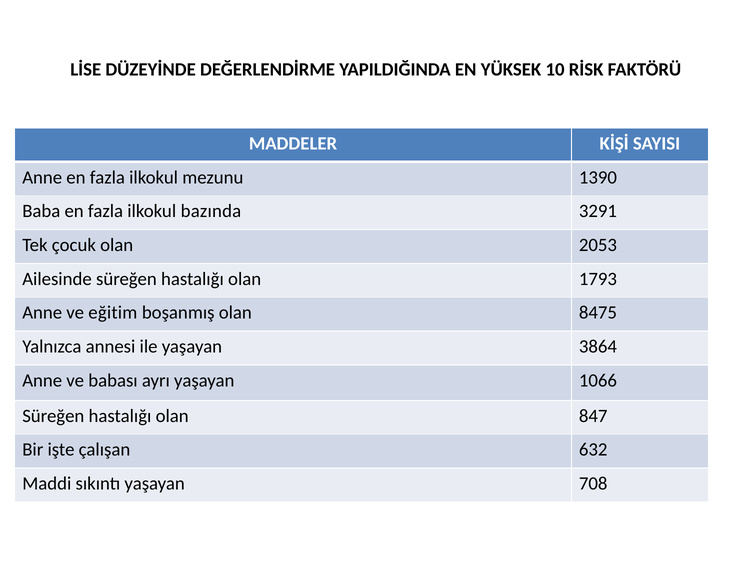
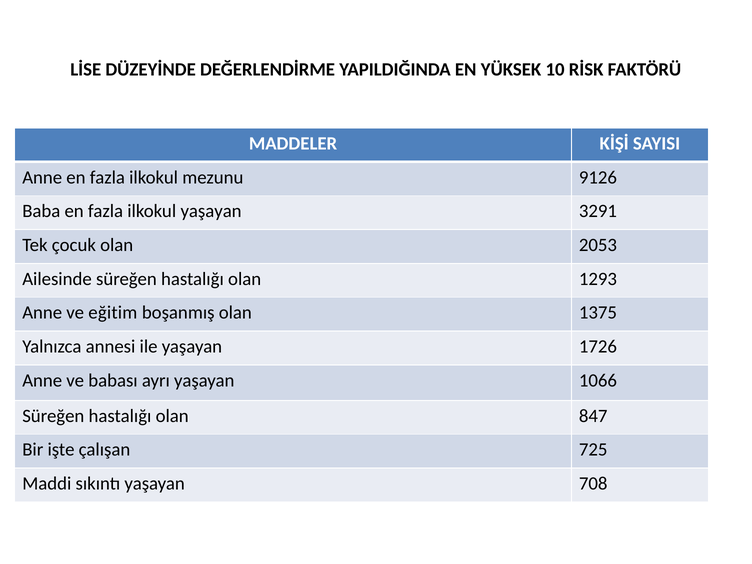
1390: 1390 -> 9126
ilkokul bazında: bazında -> yaşayan
1793: 1793 -> 1293
8475: 8475 -> 1375
3864: 3864 -> 1726
632: 632 -> 725
